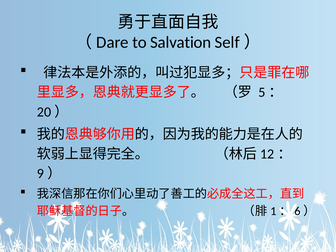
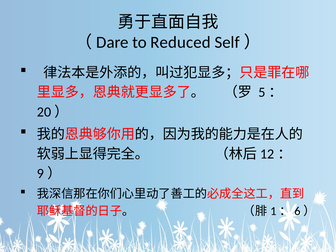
Salvation: Salvation -> Reduced
